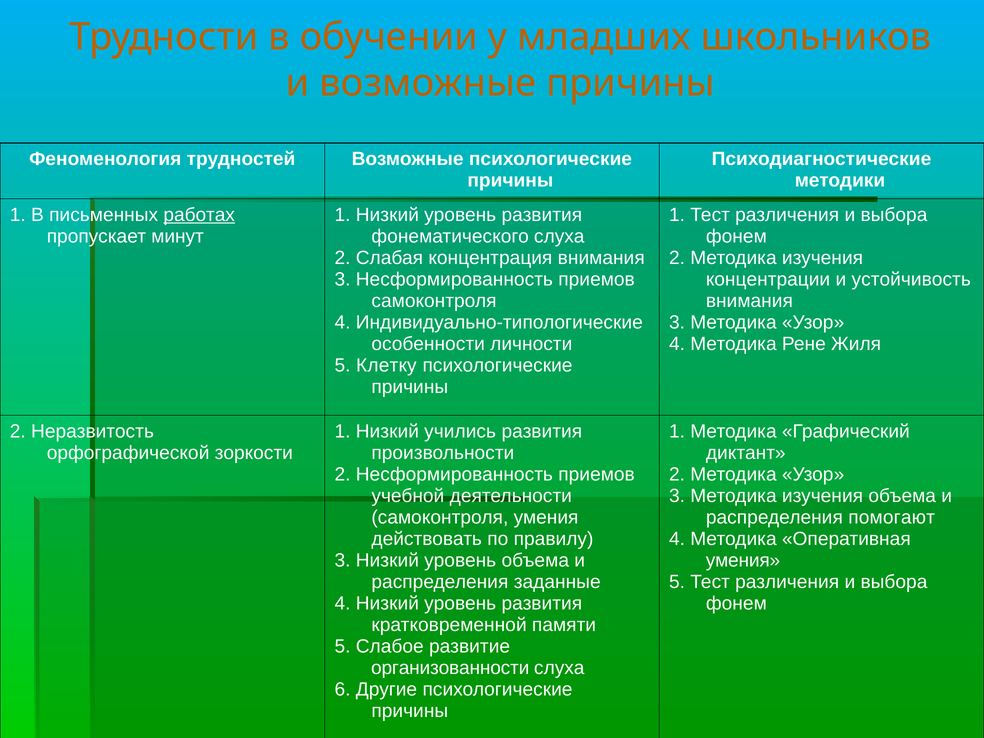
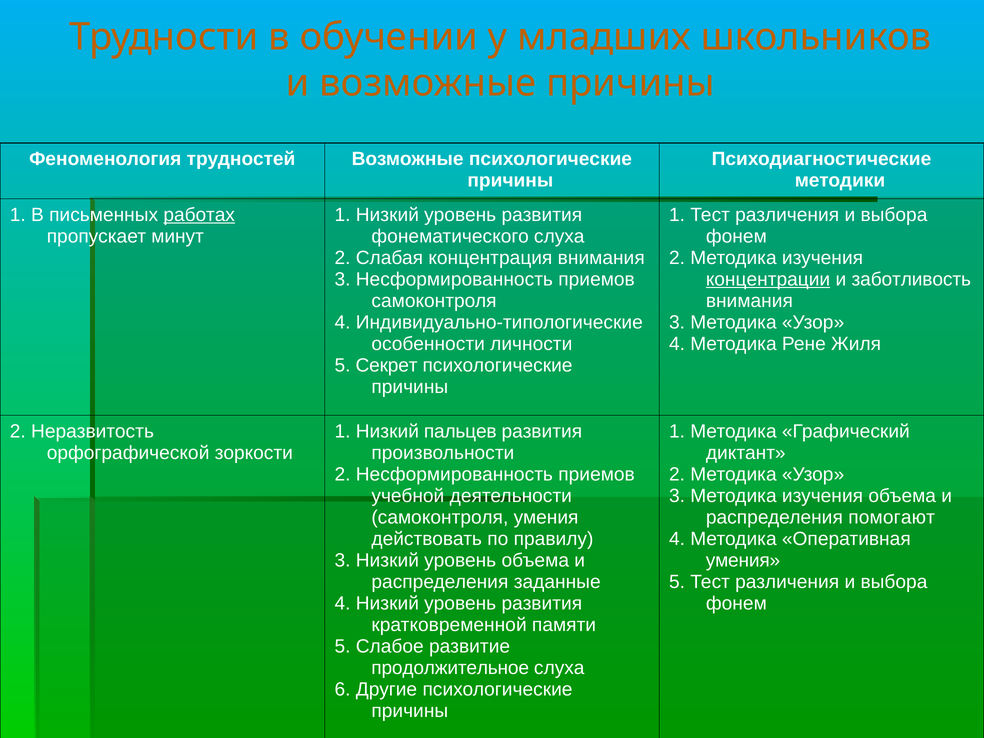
концентрации underline: none -> present
устойчивость: устойчивость -> заботливость
Клетку: Клетку -> Секрет
учились: учились -> пальцев
организованности: организованности -> продолжительное
